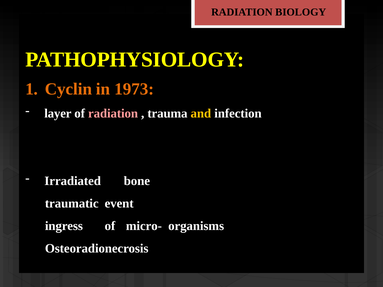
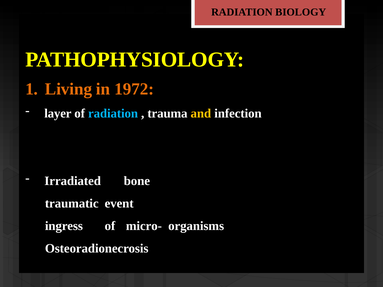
Cyclin: Cyclin -> Living
1973: 1973 -> 1972
radiation at (113, 113) colour: pink -> light blue
